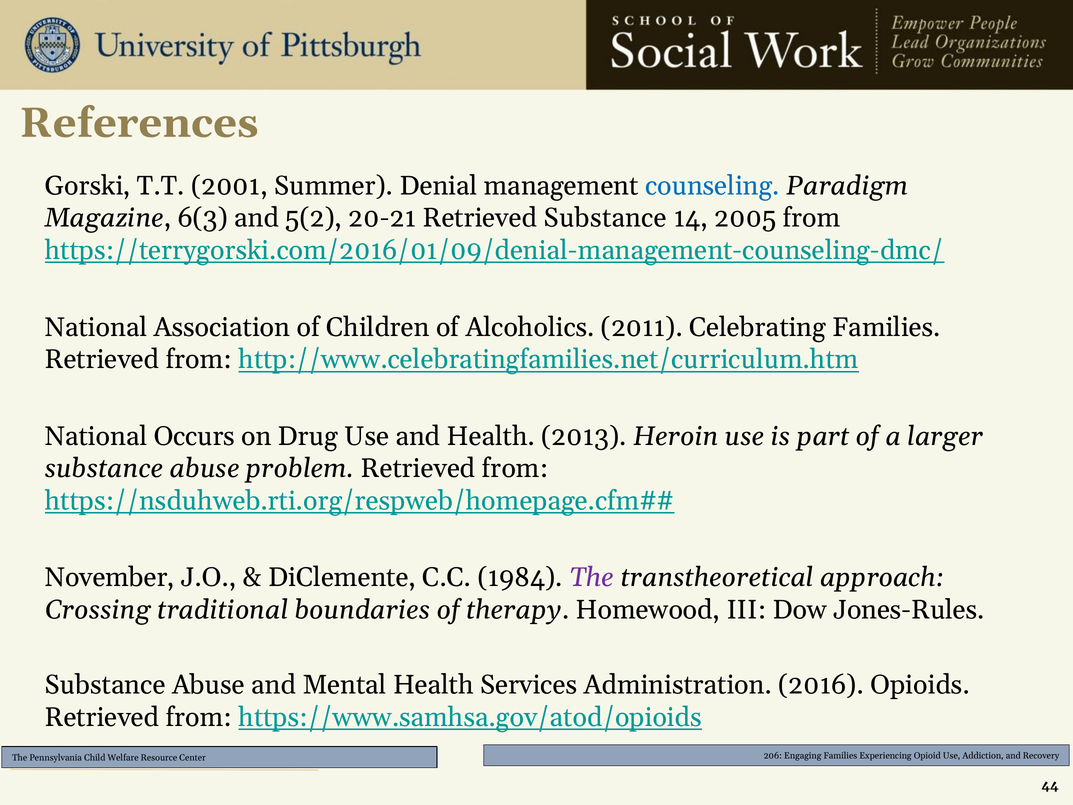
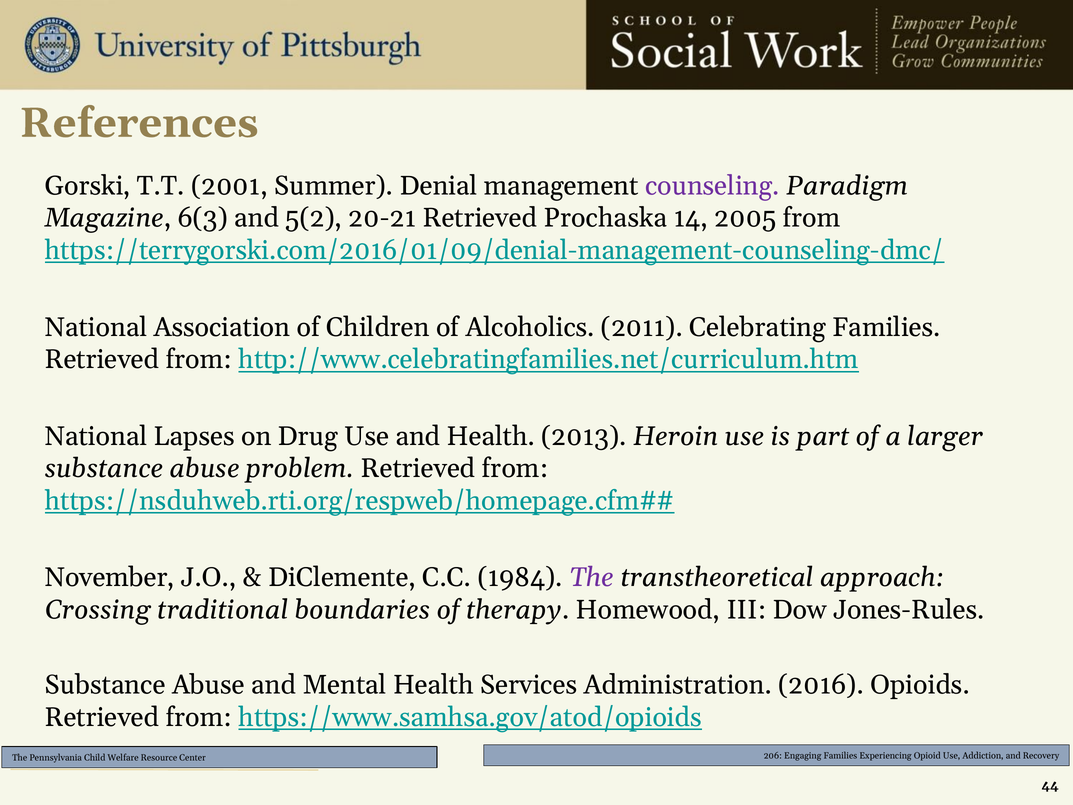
counseling colour: blue -> purple
Retrieved Substance: Substance -> Prochaska
Occurs: Occurs -> Lapses
